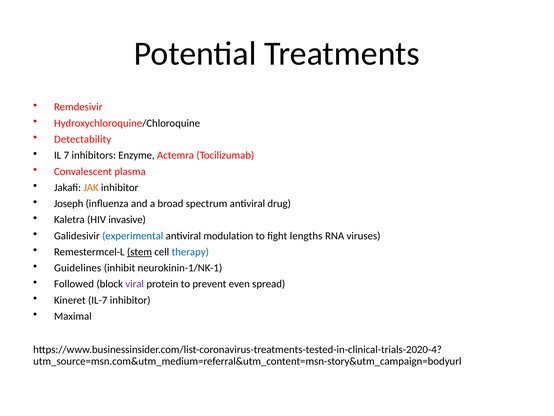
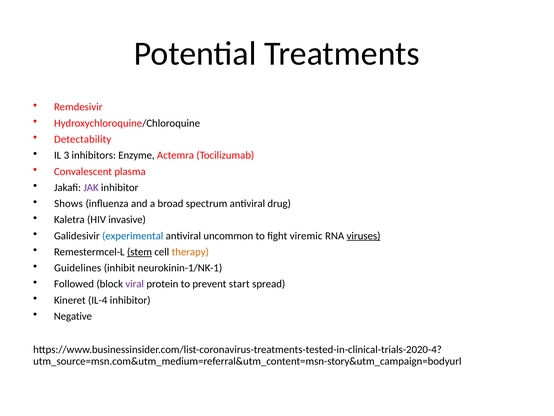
7: 7 -> 3
JAK colour: orange -> purple
Joseph: Joseph -> Shows
modulation: modulation -> uncommon
lengths: lengths -> viremic
viruses underline: none -> present
therapy colour: blue -> orange
even: even -> start
IL-7: IL-7 -> IL-4
Maximal: Maximal -> Negative
